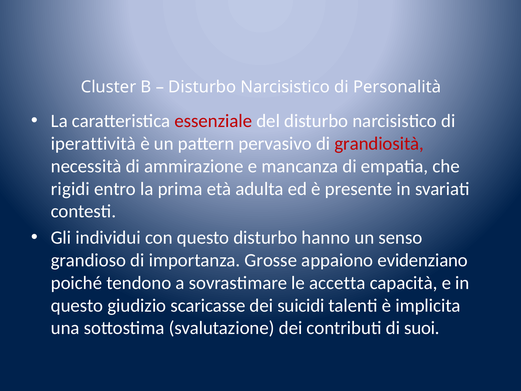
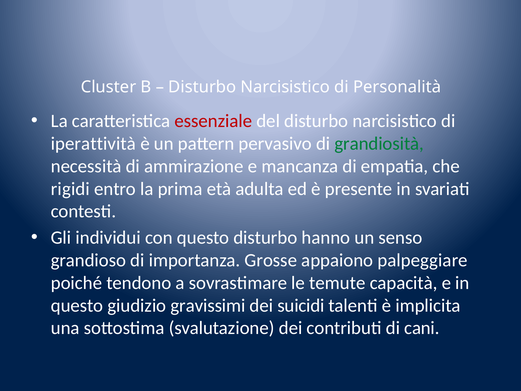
grandiosità colour: red -> green
evidenziano: evidenziano -> palpeggiare
accetta: accetta -> temute
scaricasse: scaricasse -> gravissimi
suoi: suoi -> cani
